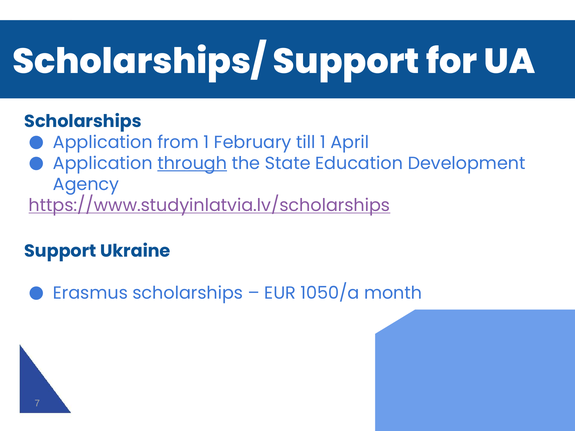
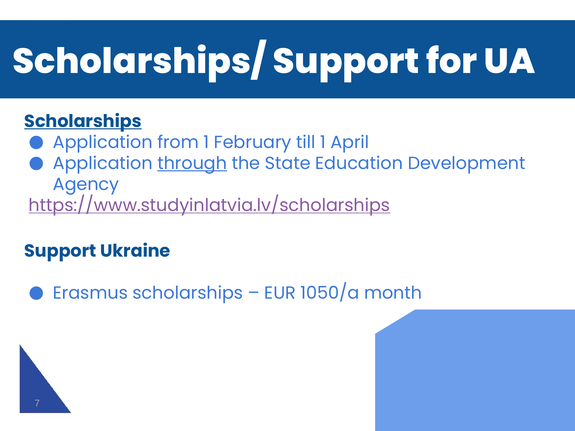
Scholarships at (83, 121) underline: none -> present
